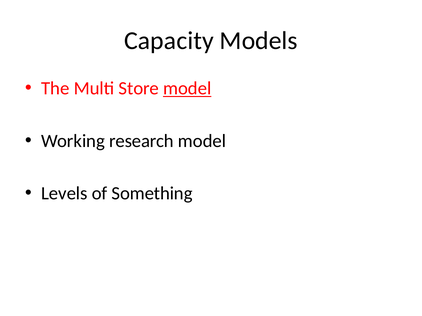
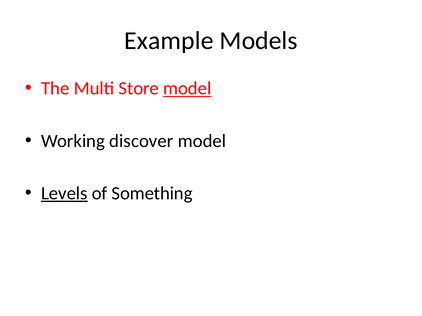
Capacity: Capacity -> Example
research: research -> discover
Levels underline: none -> present
